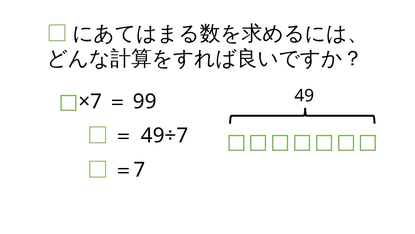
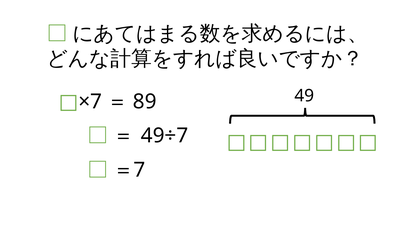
99: 99 -> 89
